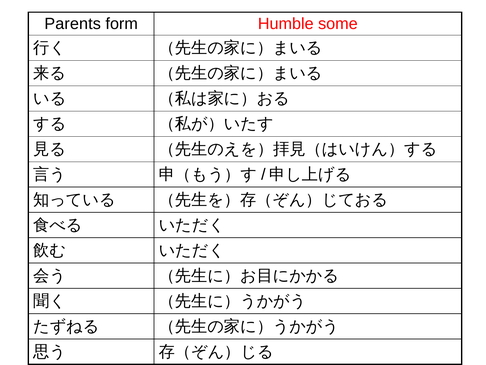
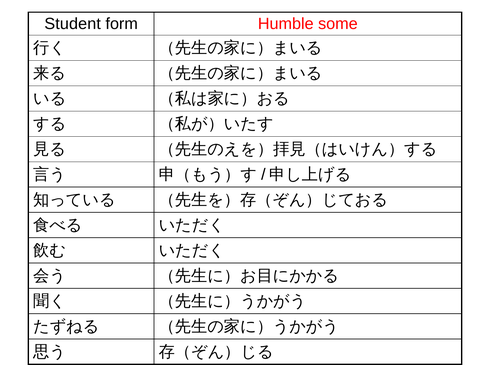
Parents: Parents -> Student
